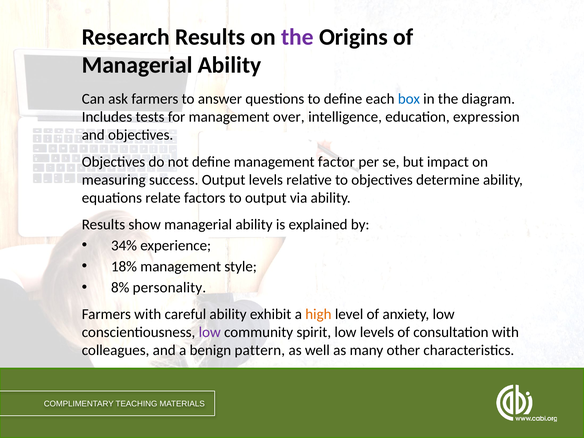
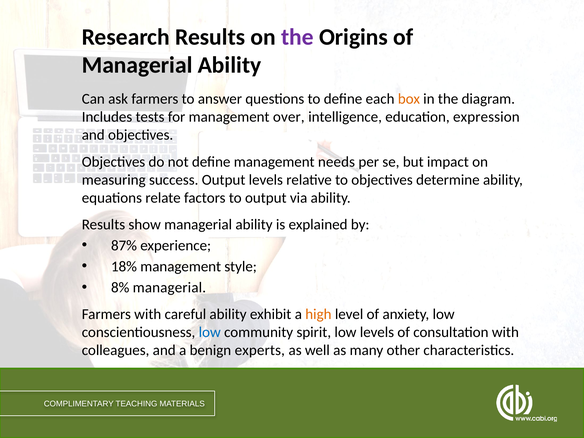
box colour: blue -> orange
factor: factor -> needs
34%: 34% -> 87%
8% personality: personality -> managerial
low at (210, 332) colour: purple -> blue
pattern: pattern -> experts
